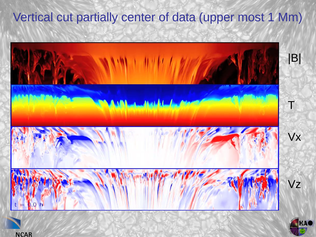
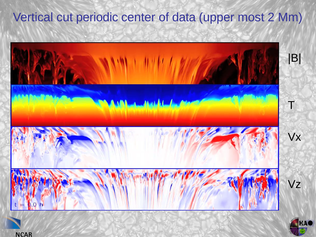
partially: partially -> periodic
1: 1 -> 2
